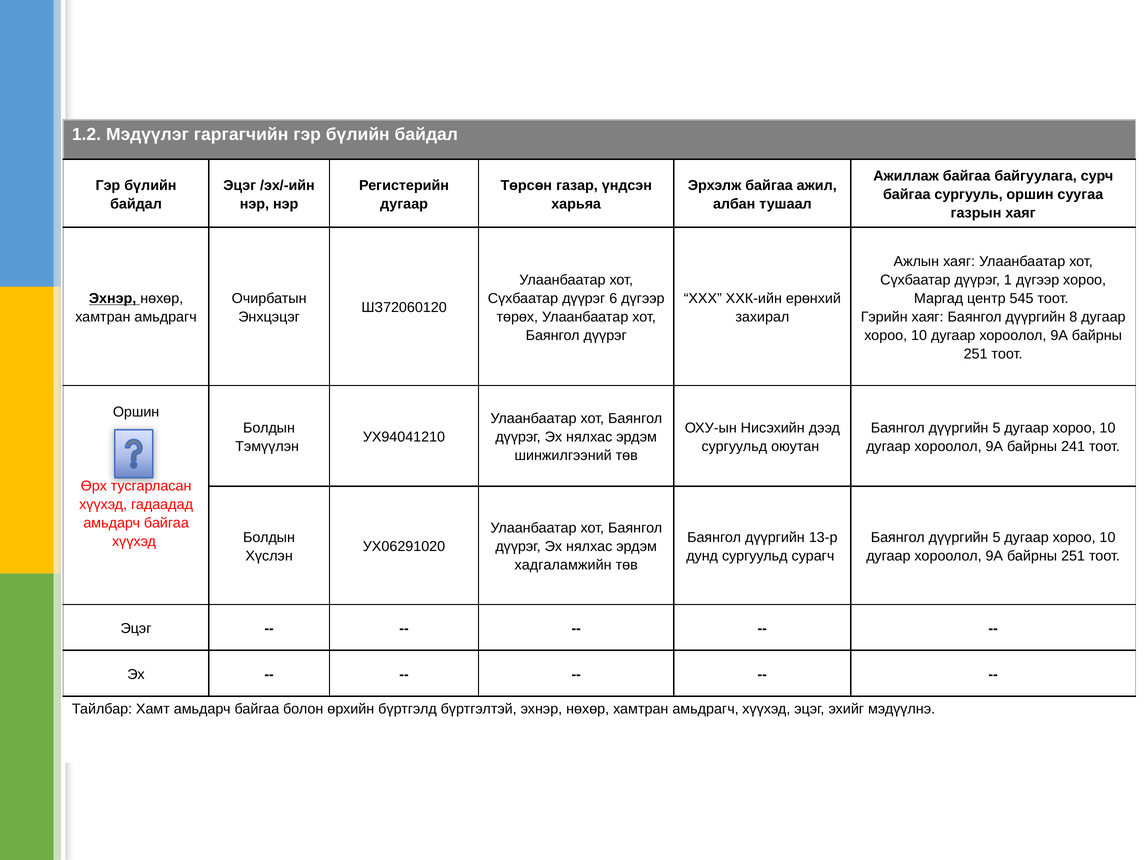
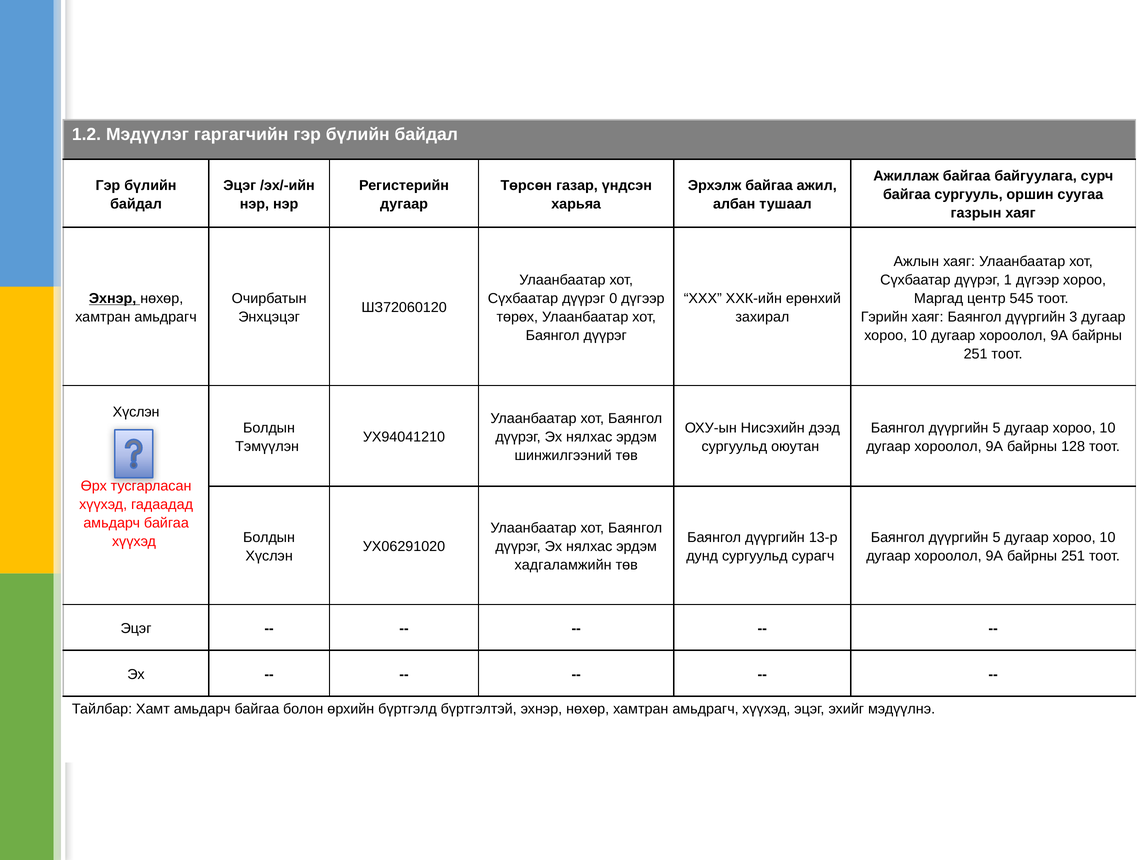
6: 6 -> 0
8: 8 -> 3
Оршин at (136, 412): Оршин -> Хүслэн
241: 241 -> 128
